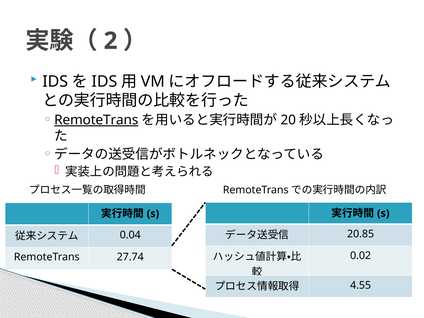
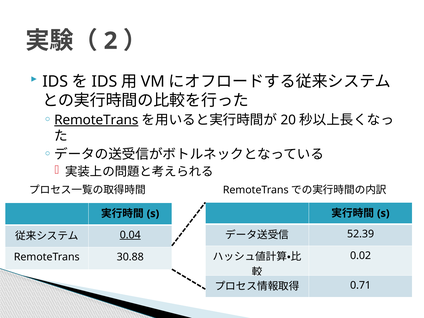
20.85: 20.85 -> 52.39
0.04 underline: none -> present
27.74: 27.74 -> 30.88
4.55: 4.55 -> 0.71
